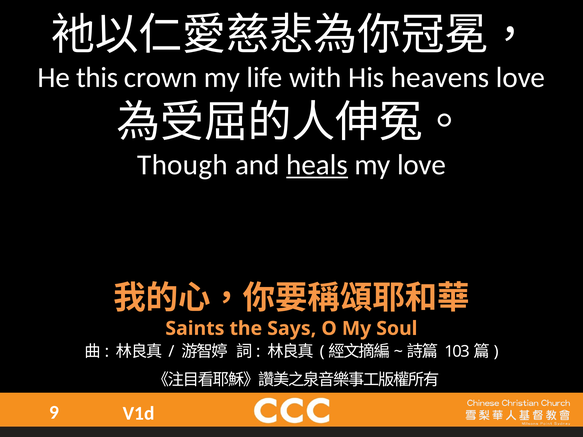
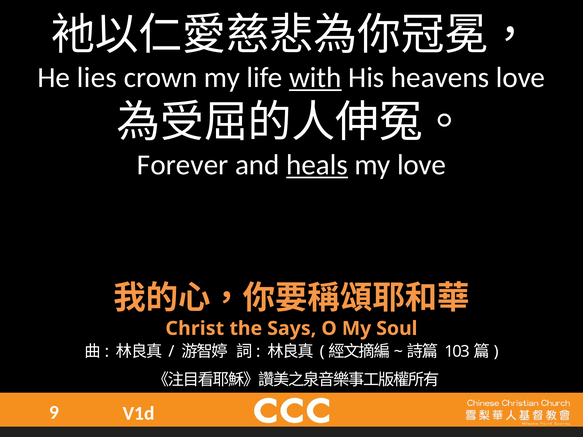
this: this -> lies
with underline: none -> present
Though: Though -> Forever
Saints: Saints -> Christ
